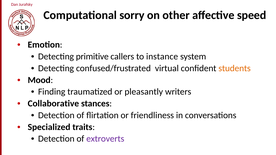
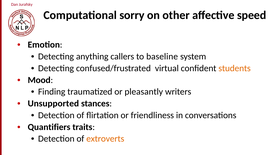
primitive: primitive -> anything
instance: instance -> baseline
Collaborative: Collaborative -> Unsupported
Specialized: Specialized -> Quantifiers
extroverts colour: purple -> orange
